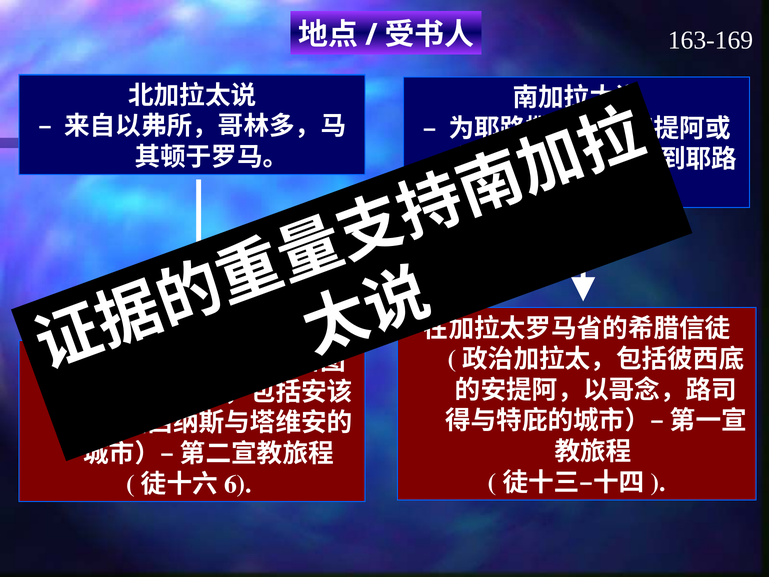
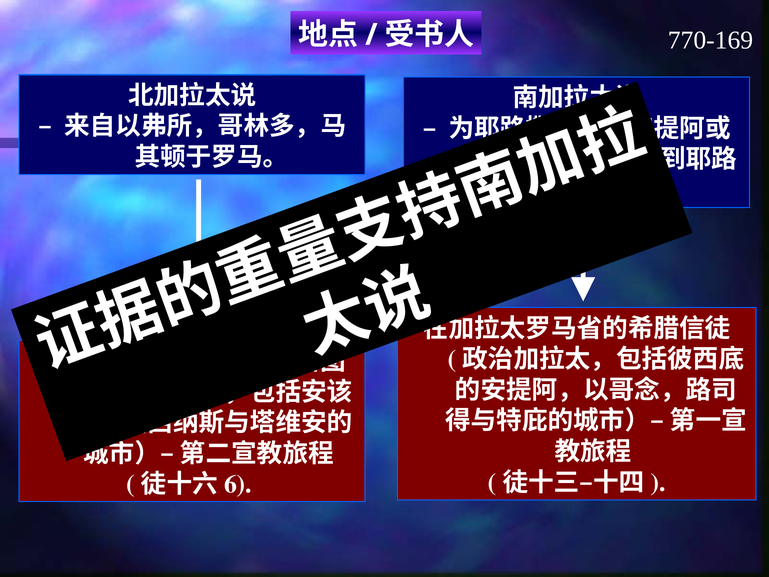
163-169: 163-169 -> 770-169
